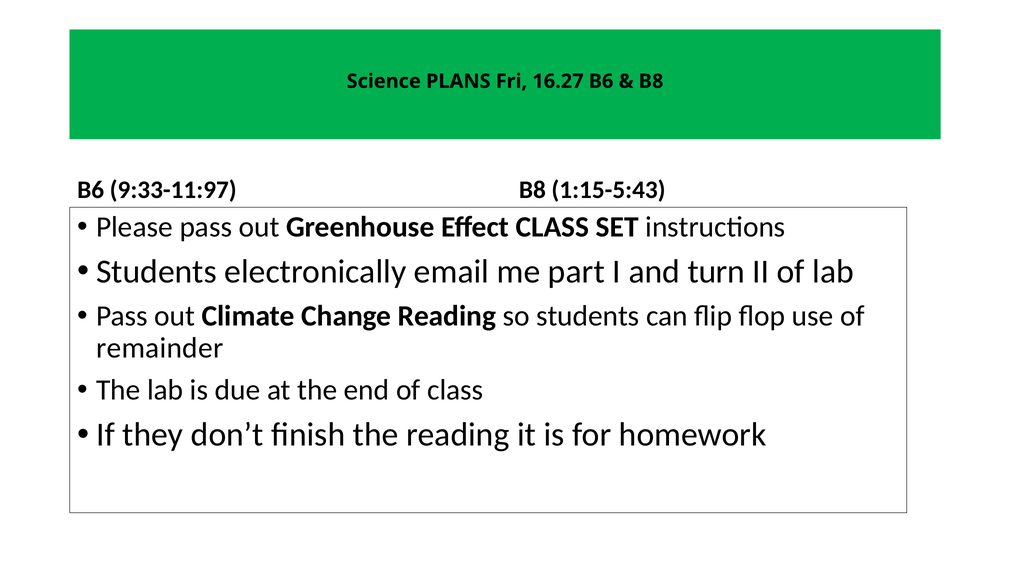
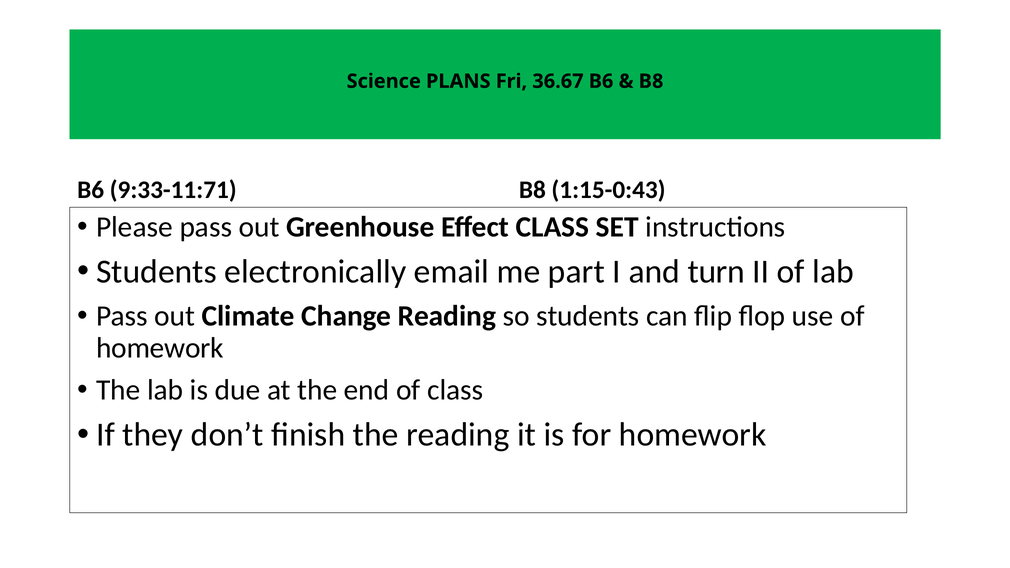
16.27: 16.27 -> 36.67
9:33-11:97: 9:33-11:97 -> 9:33-11:71
1:15-5:43: 1:15-5:43 -> 1:15-0:43
remainder at (160, 348): remainder -> homework
